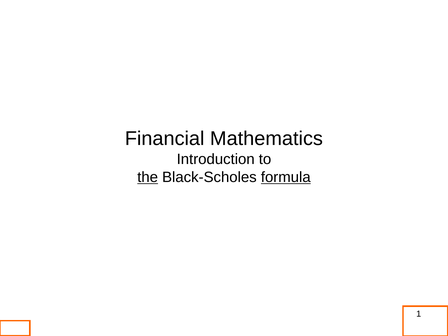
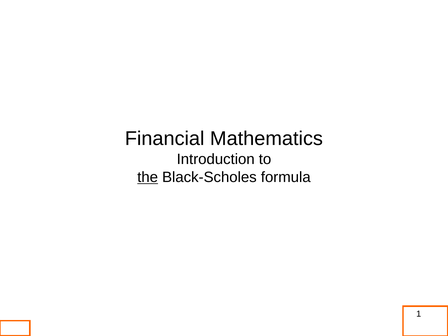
formula underline: present -> none
